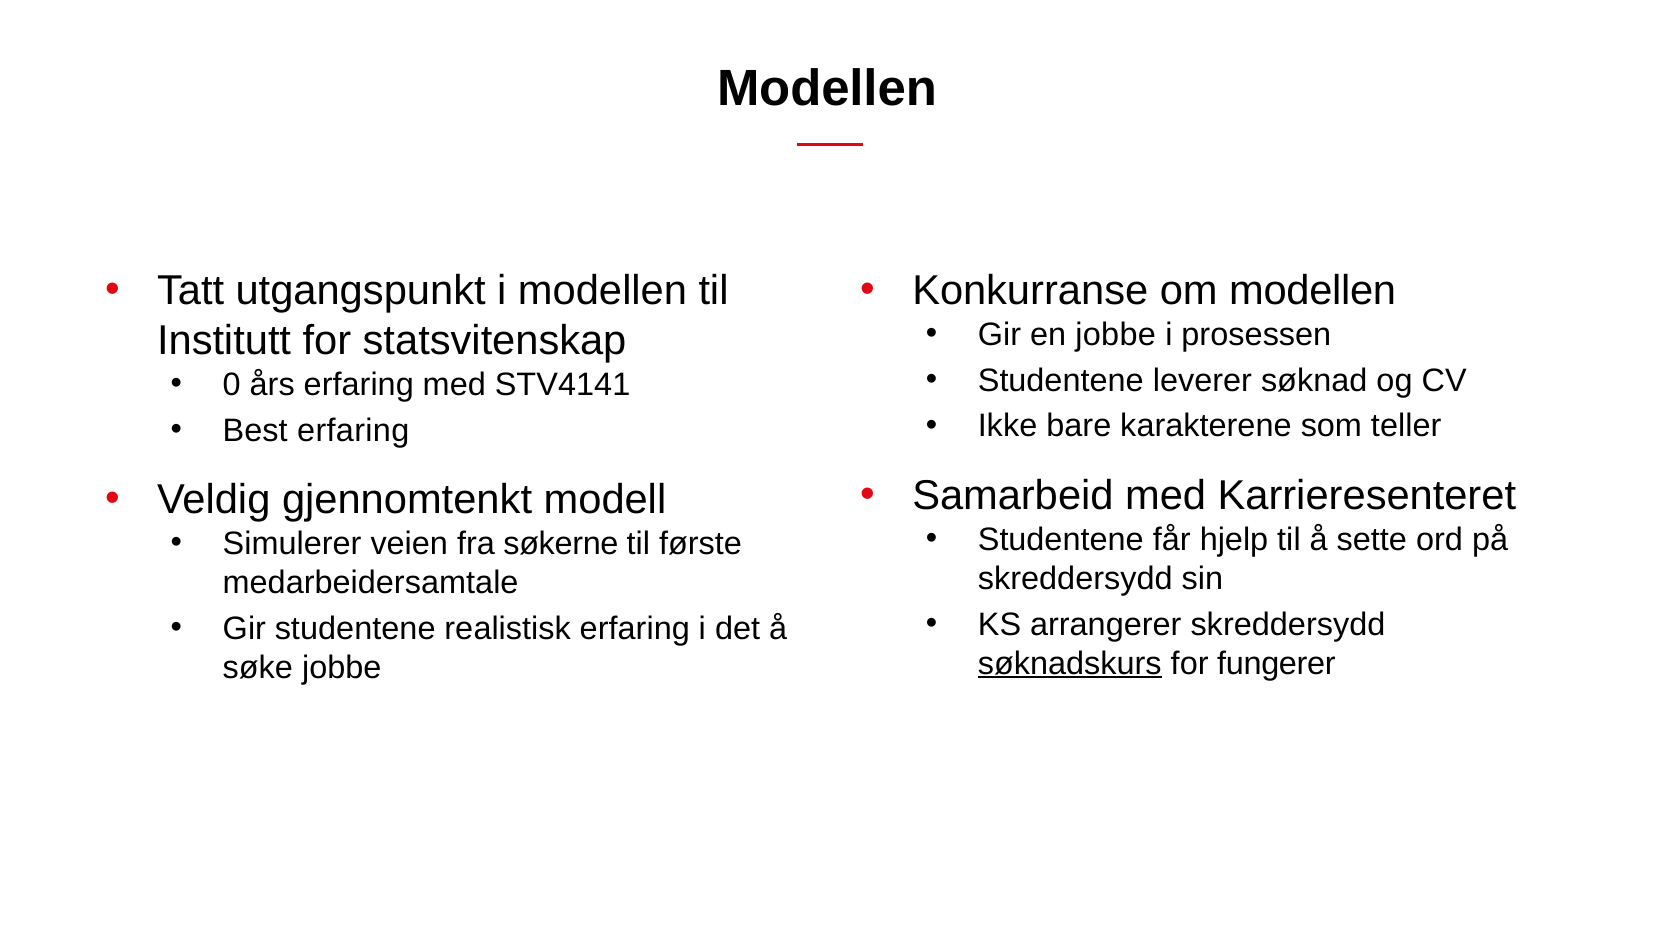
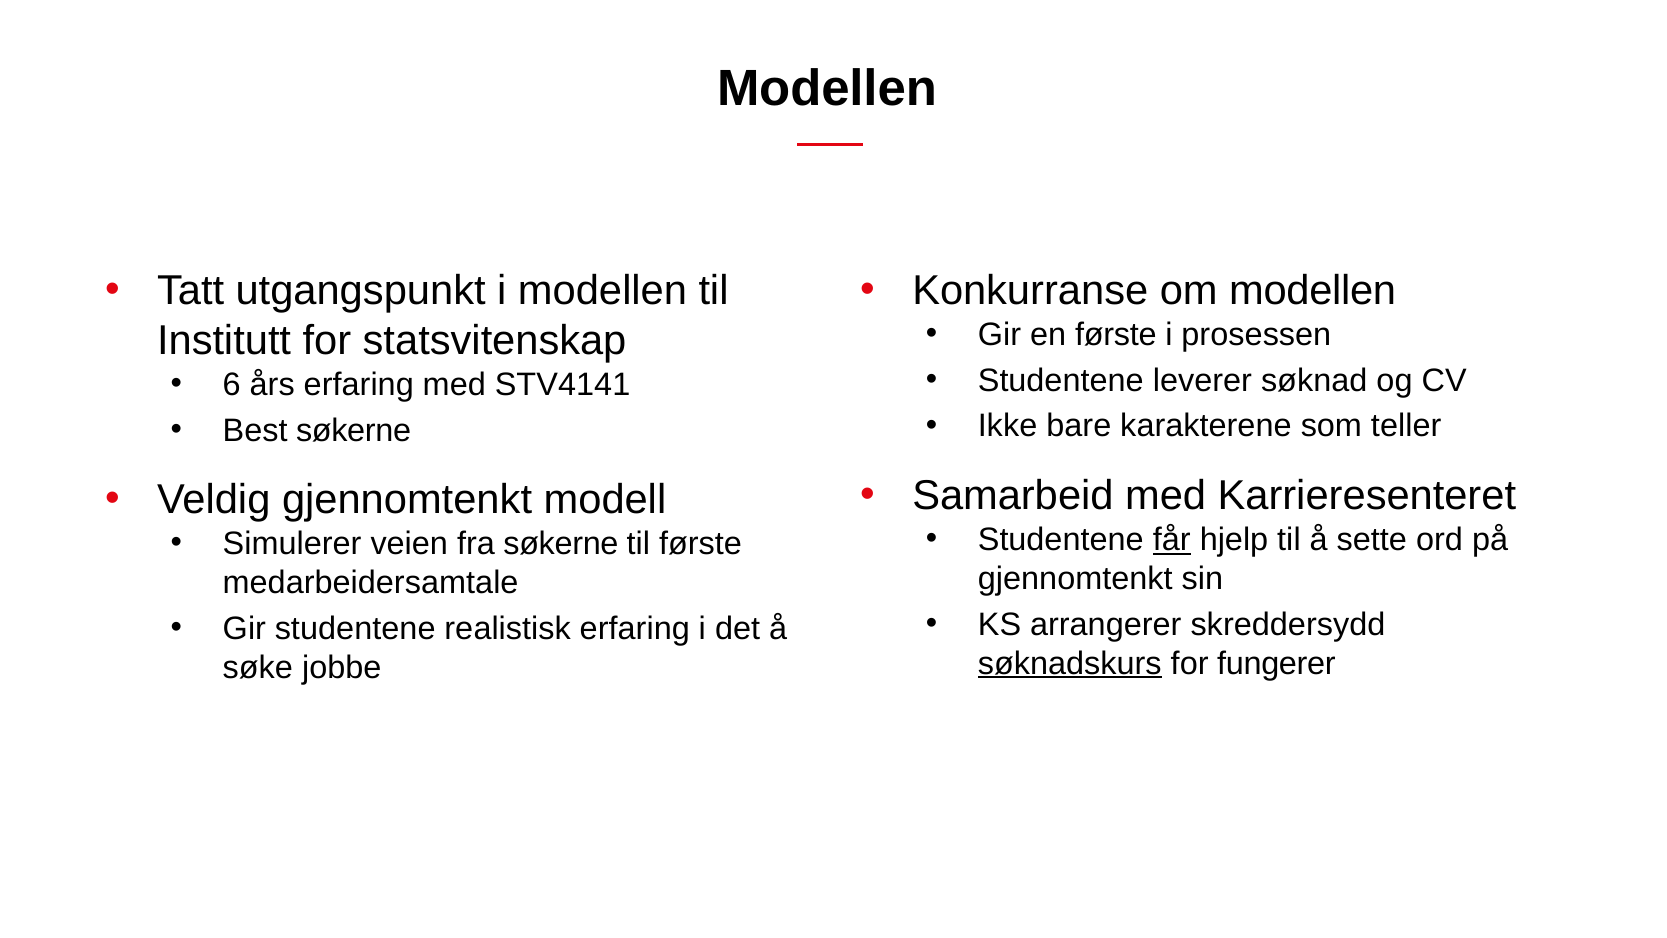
en jobbe: jobbe -> første
0: 0 -> 6
Best erfaring: erfaring -> søkerne
får underline: none -> present
skreddersydd at (1075, 579): skreddersydd -> gjennomtenkt
